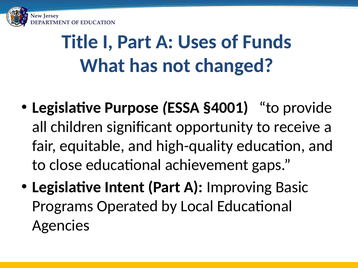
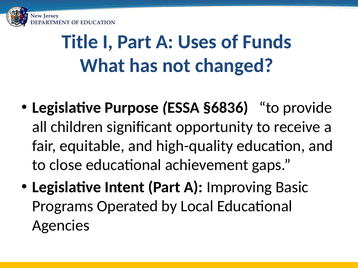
§4001: §4001 -> §6836
